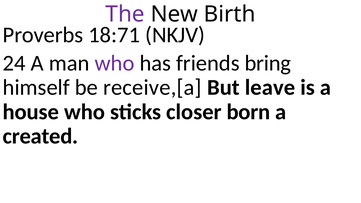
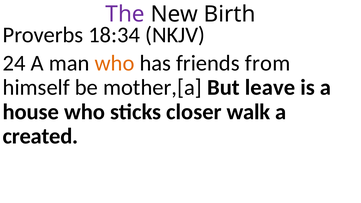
18:71: 18:71 -> 18:34
who at (114, 63) colour: purple -> orange
bring: bring -> from
receive,[a: receive,[a -> mother,[a
born: born -> walk
